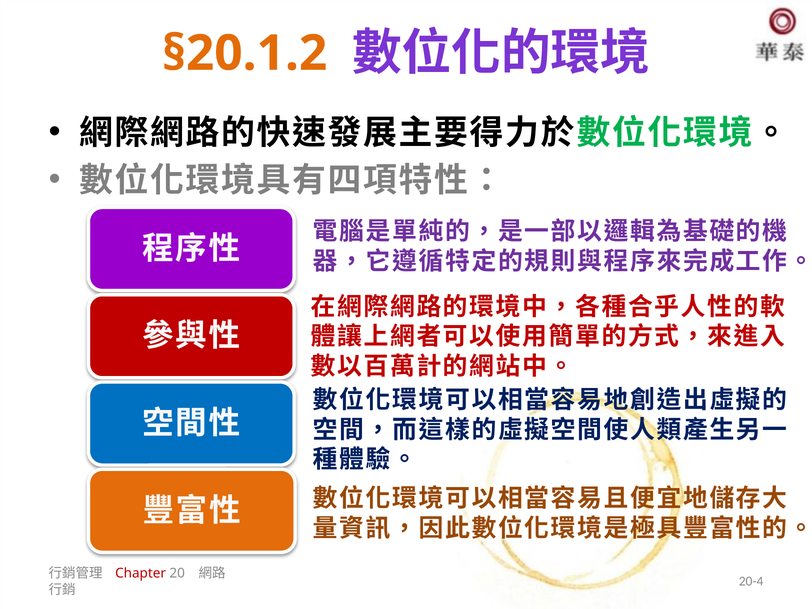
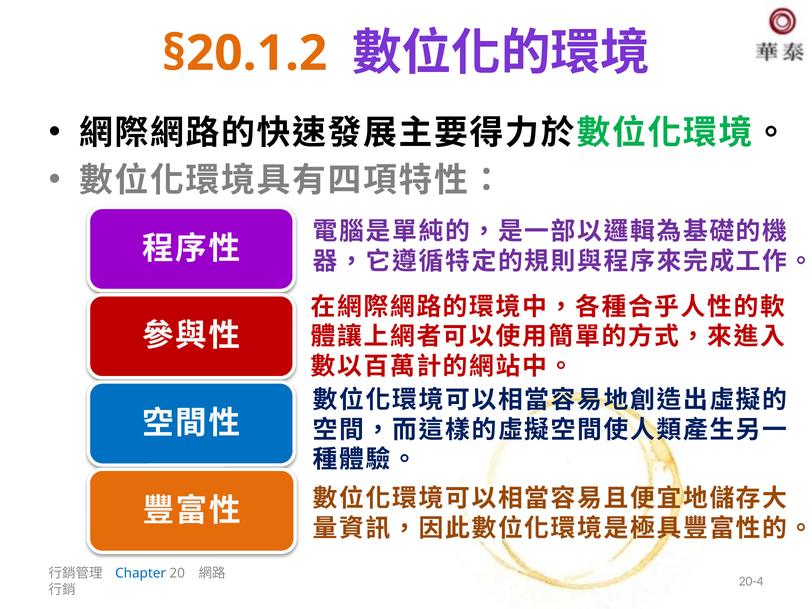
Chapter colour: red -> blue
